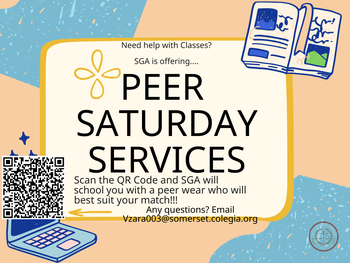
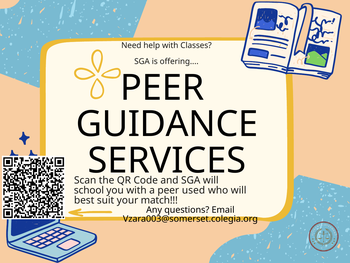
SATURDAY: SATURDAY -> GUIDANCE
wear: wear -> used
